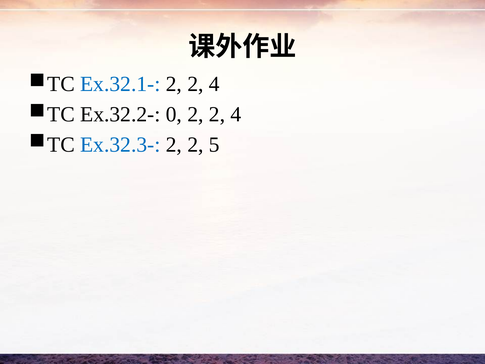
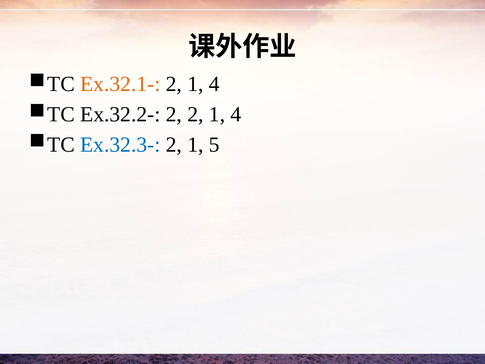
Ex.32.1- colour: blue -> orange
2 at (195, 84): 2 -> 1
Ex.32.2- 0: 0 -> 2
2 at (217, 114): 2 -> 1
2 at (195, 145): 2 -> 1
